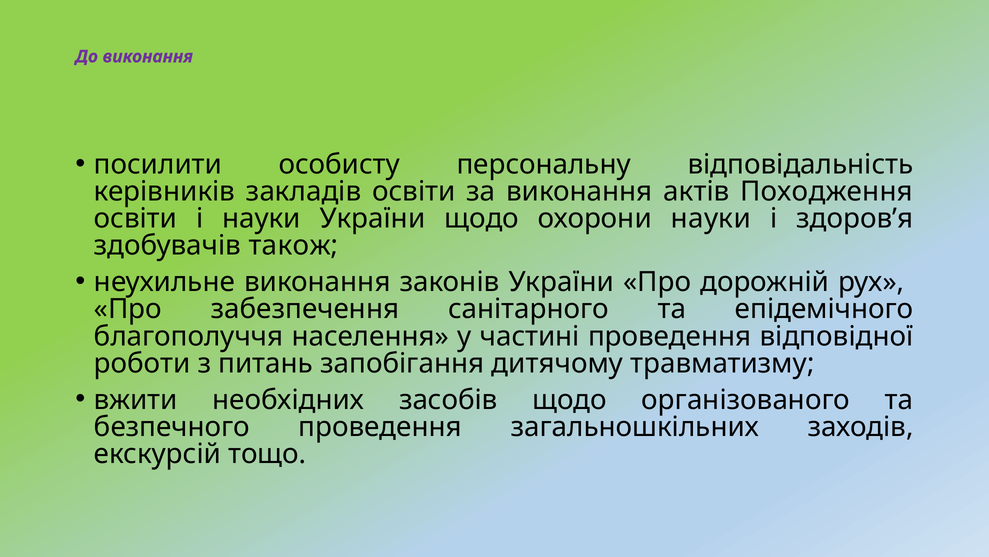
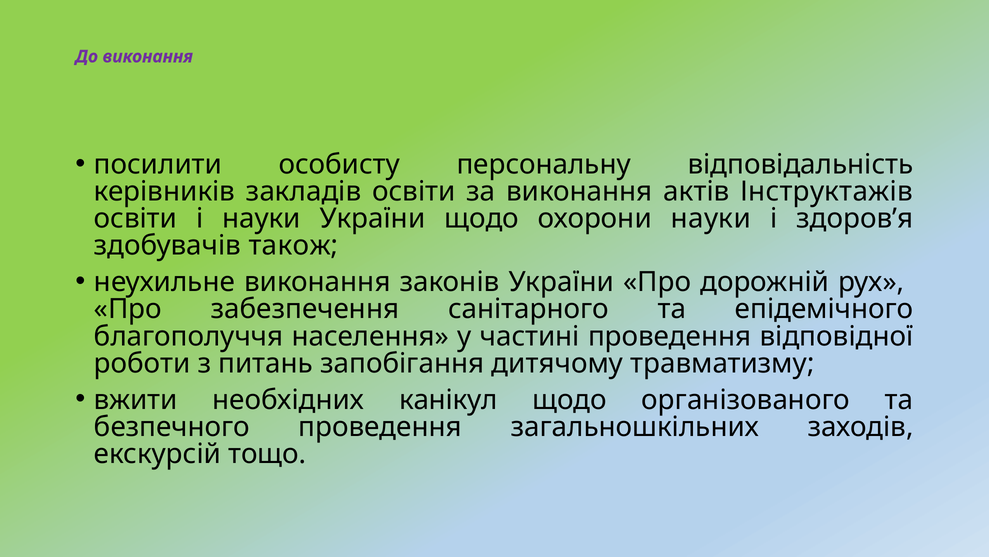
Походження: Походження -> Інструктажів
засобів: засобів -> канікул
